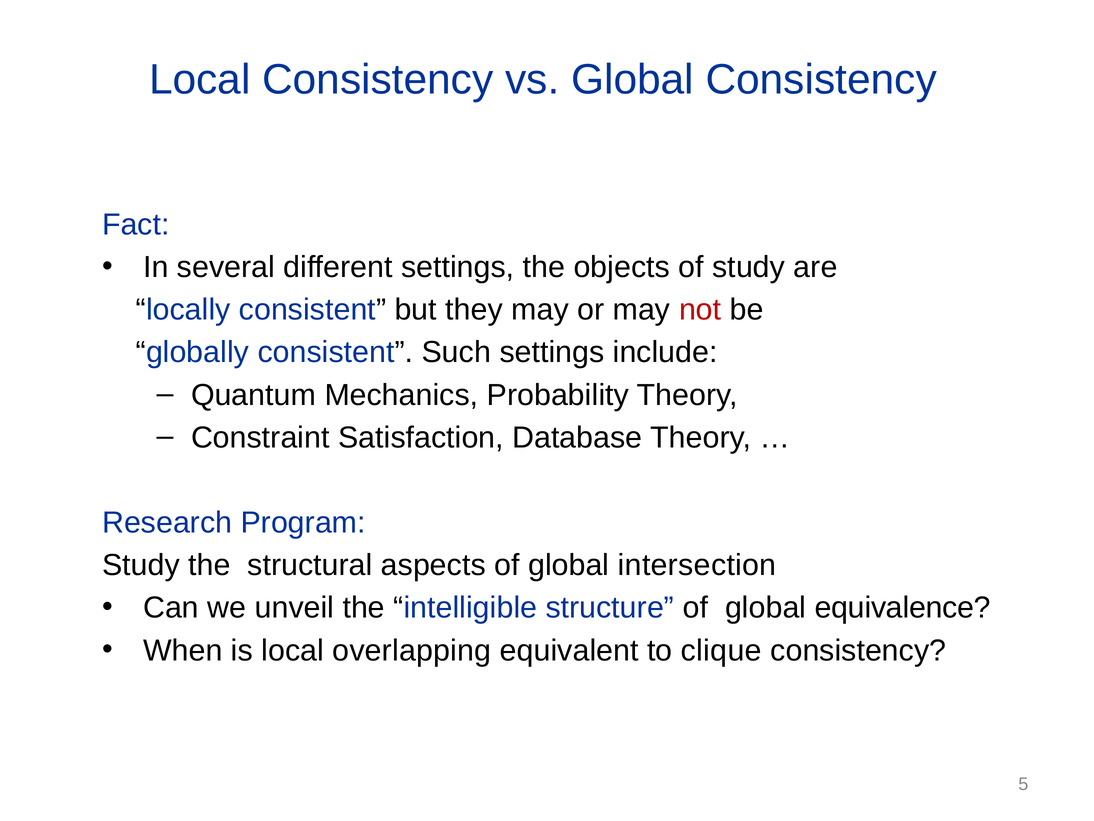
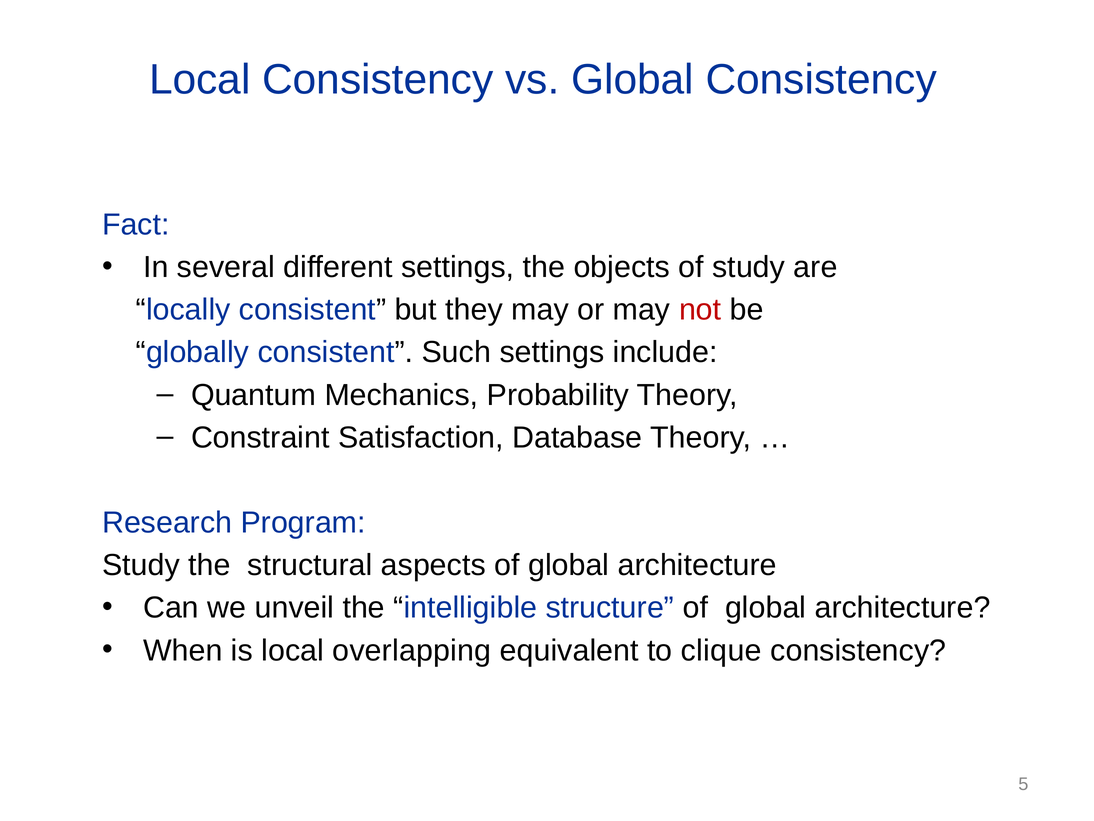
aspects of global intersection: intersection -> architecture
structure of global equivalence: equivalence -> architecture
